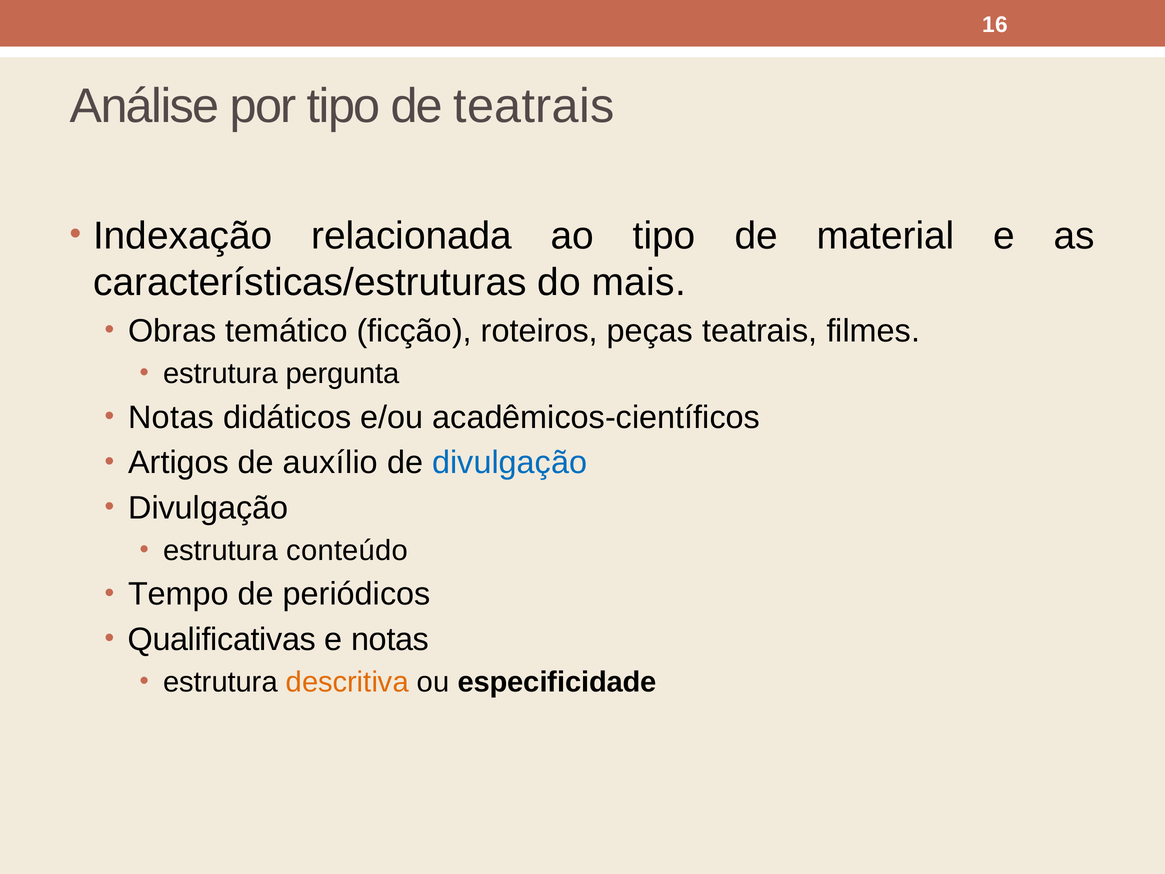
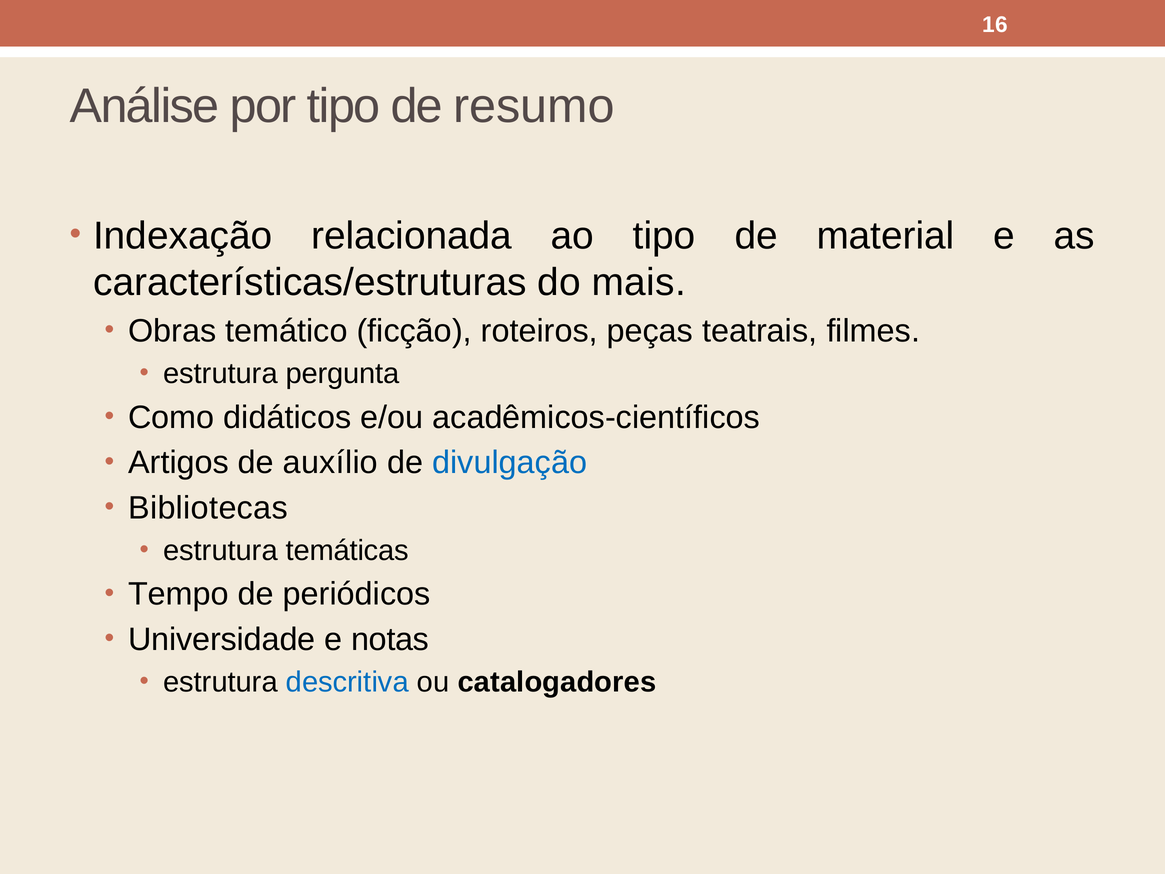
de teatrais: teatrais -> resumo
Notas at (171, 417): Notas -> Como
Divulgação at (208, 508): Divulgação -> Bibliotecas
conteúdo: conteúdo -> temáticas
Qualificativas: Qualificativas -> Universidade
descritiva colour: orange -> blue
especificidade: especificidade -> catalogadores
